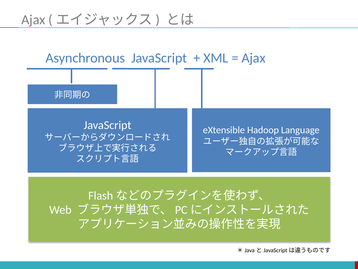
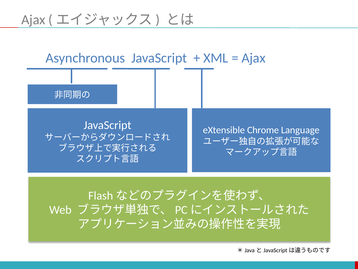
Hadoop: Hadoop -> Chrome
